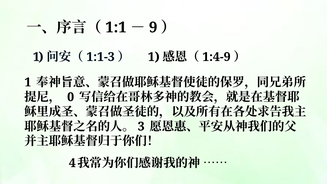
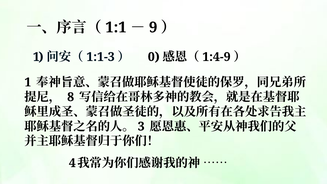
1 at (154, 57): 1 -> 0
0: 0 -> 8
